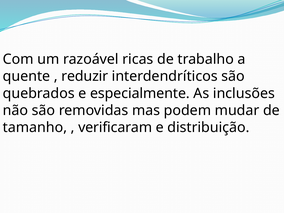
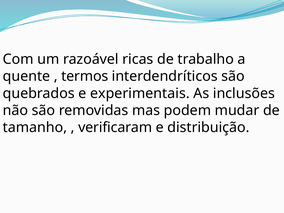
reduzir: reduzir -> termos
especialmente: especialmente -> experimentais
